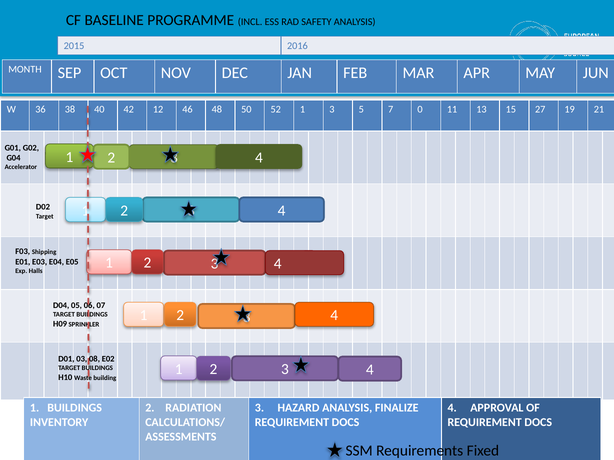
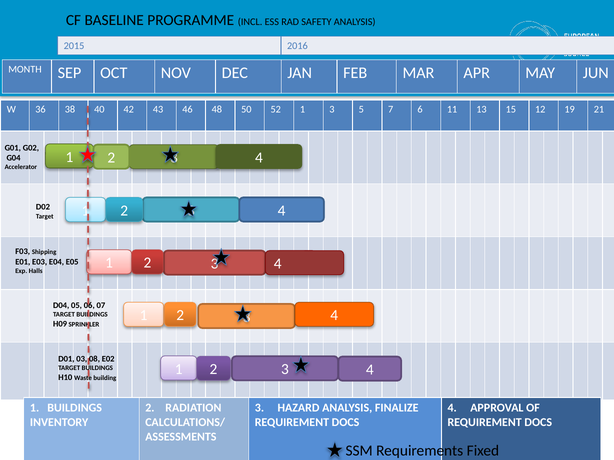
12: 12 -> 43
0: 0 -> 6
27: 27 -> 12
